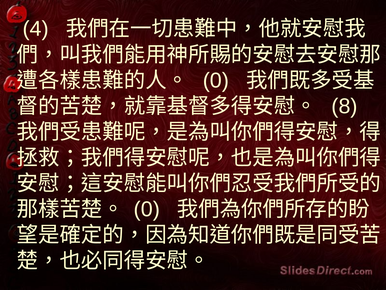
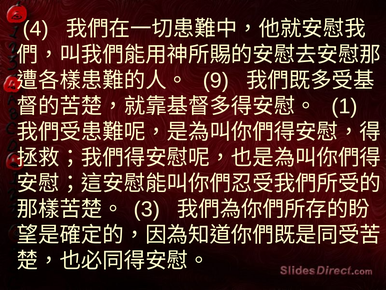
0 at (216, 80): 0 -> 9
8: 8 -> 1
0 at (147, 209): 0 -> 3
